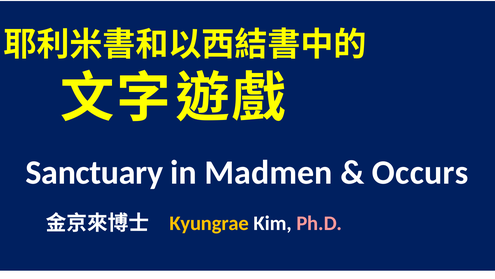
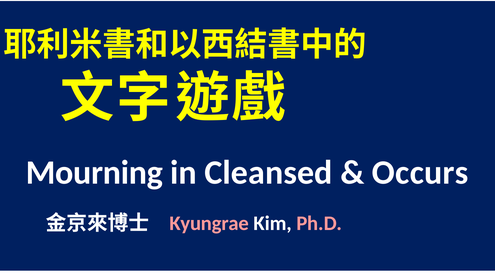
Sanctuary: Sanctuary -> Mourning
Madmen: Madmen -> Cleansed
Kyungrae colour: yellow -> pink
